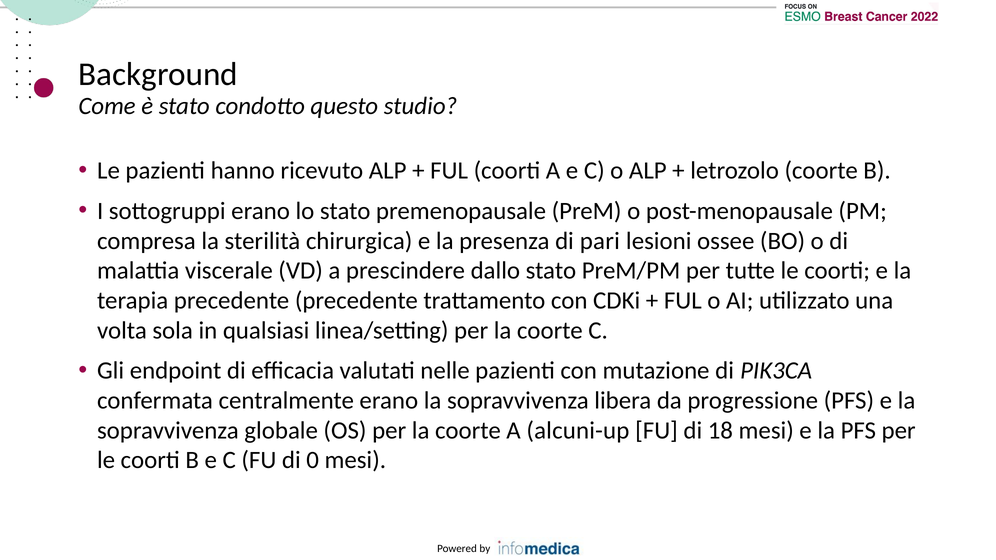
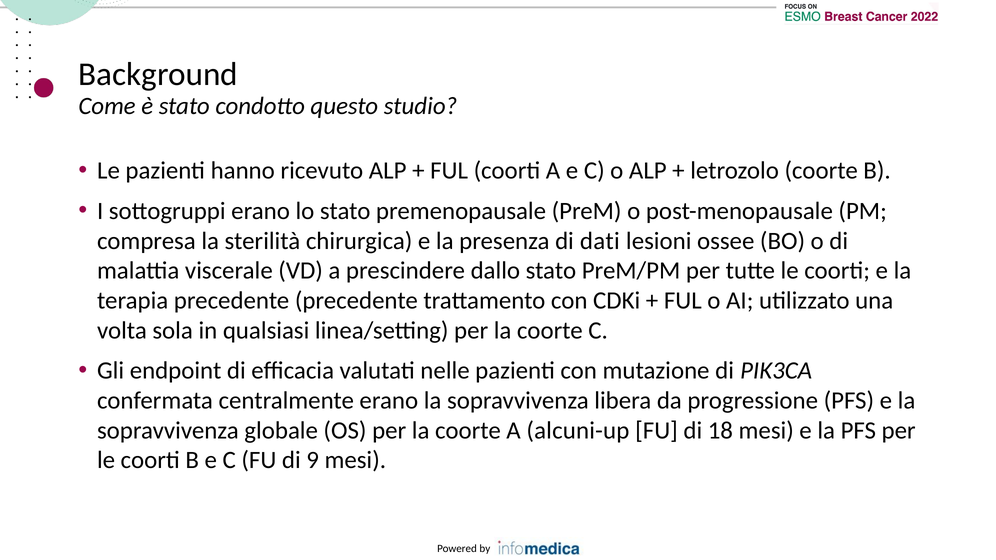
pari: pari -> dati
0: 0 -> 9
